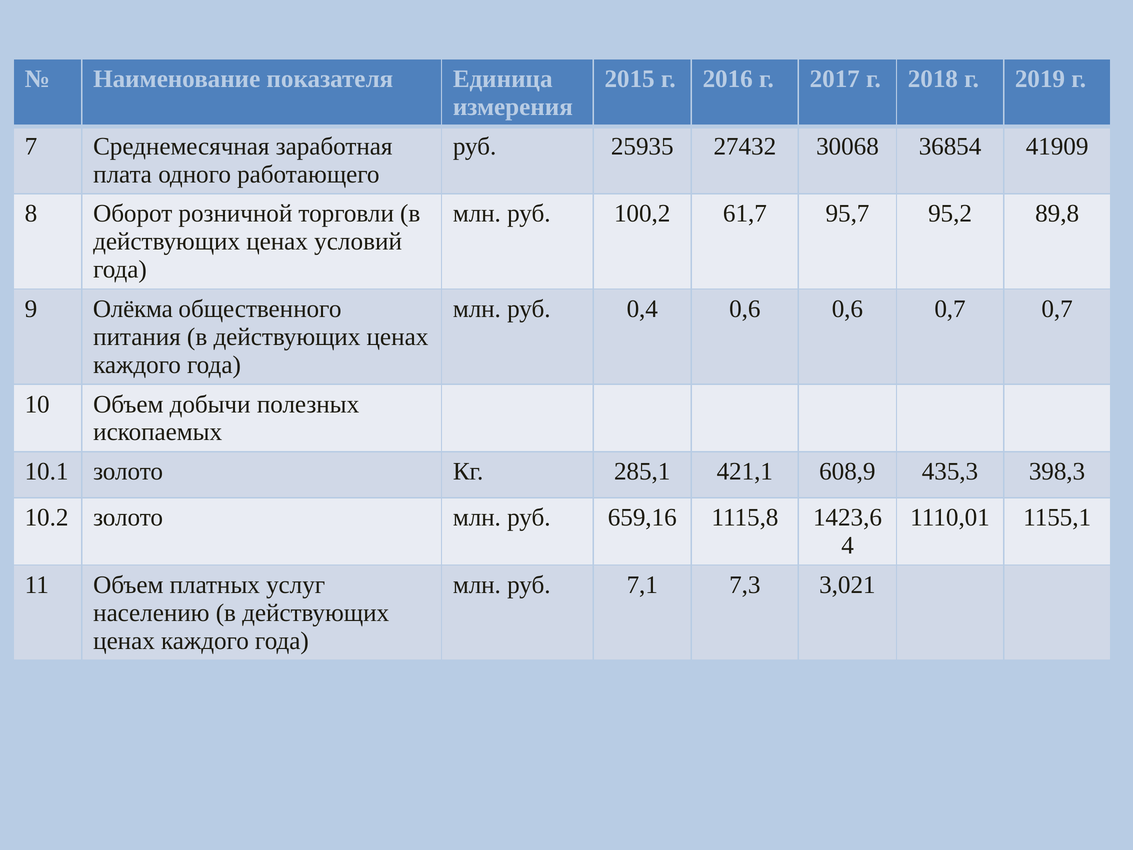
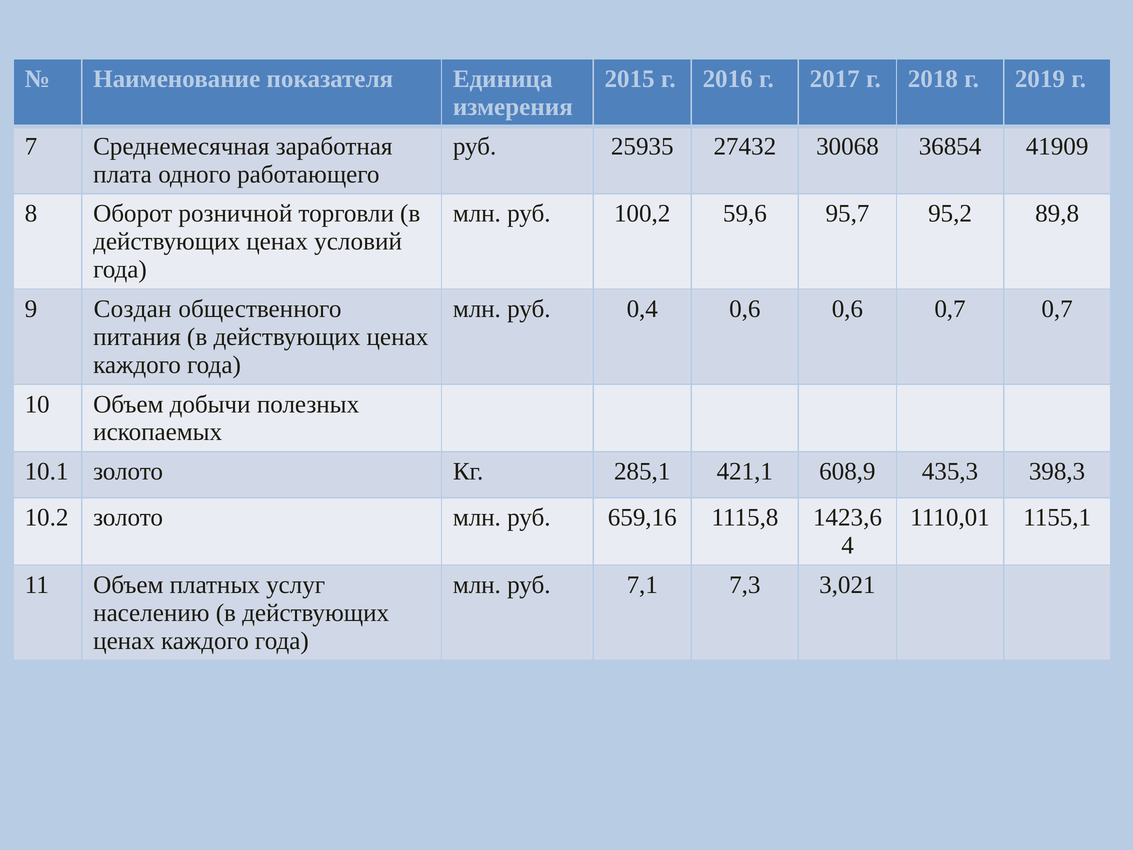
61,7: 61,7 -> 59,6
Олёкма: Олёкма -> Создан
